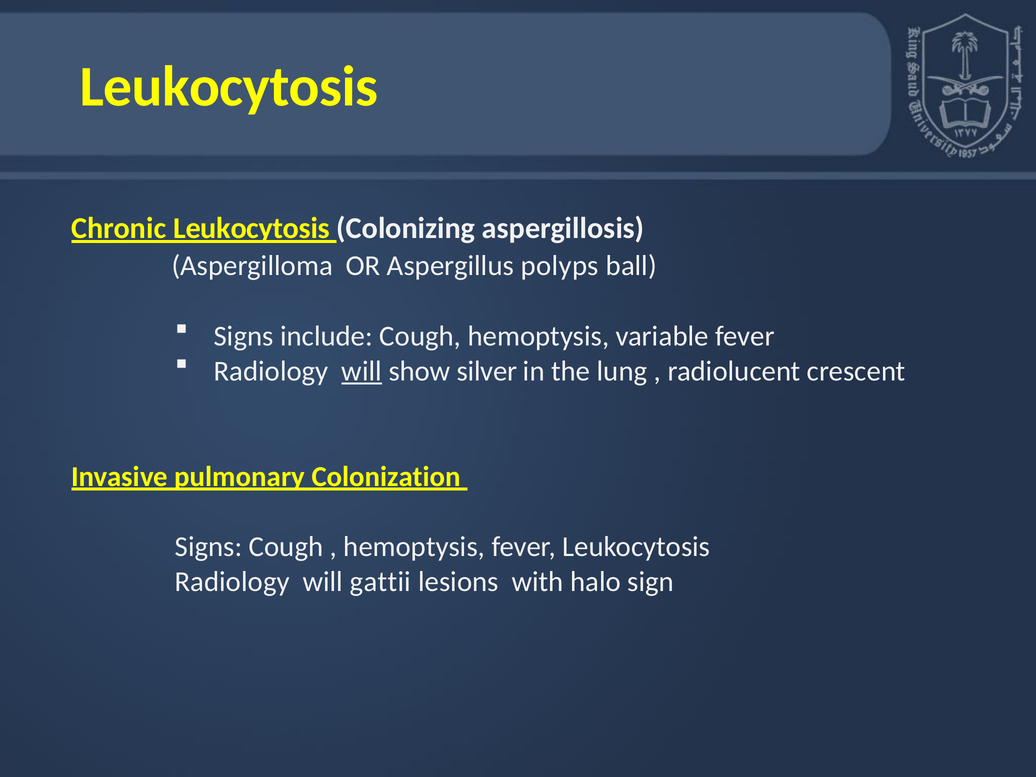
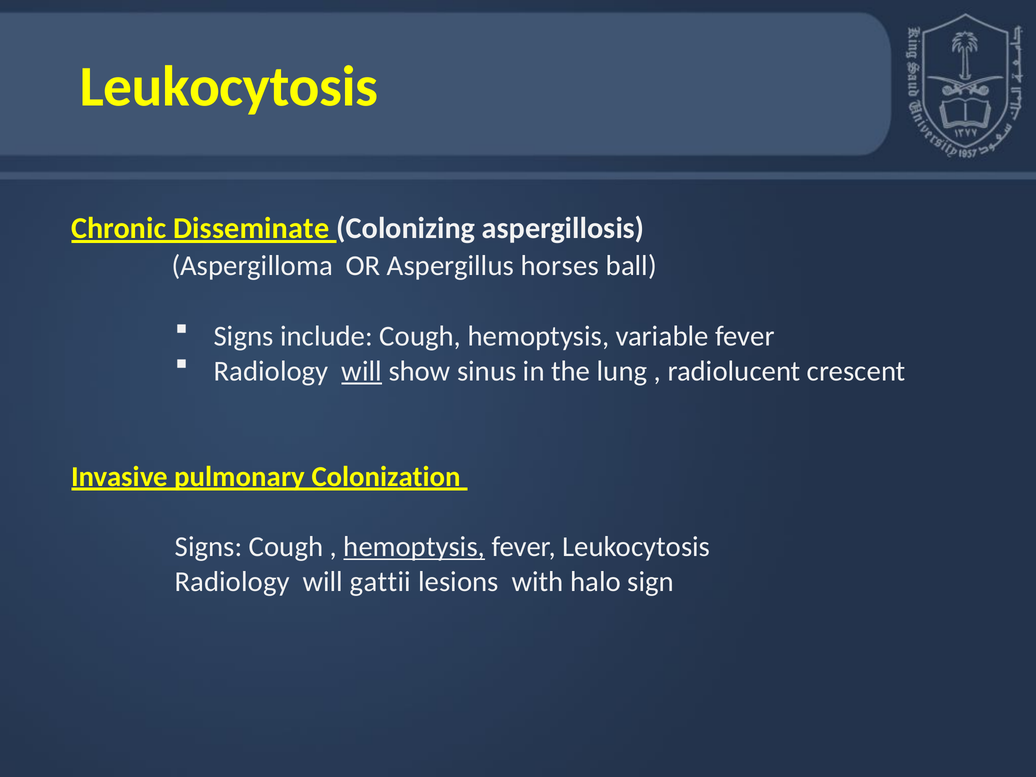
Chronic Leukocytosis: Leukocytosis -> Disseminate
polyps: polyps -> horses
silver: silver -> sinus
hemoptysis at (414, 547) underline: none -> present
